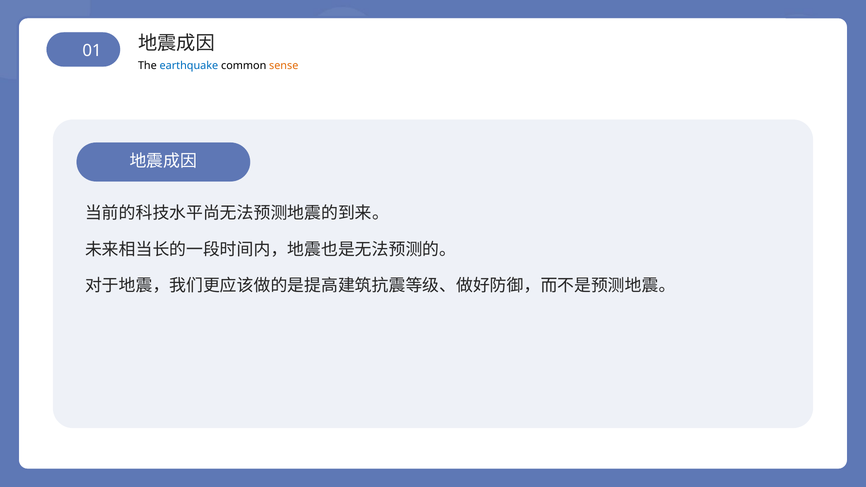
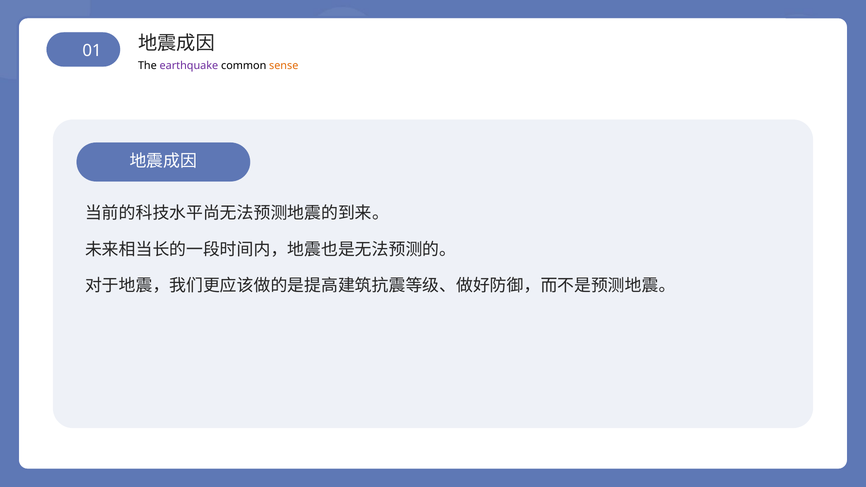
earthquake colour: blue -> purple
